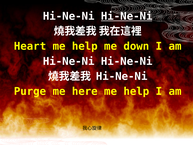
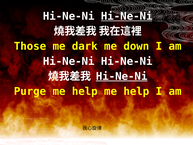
Heart: Heart -> Those
help at (85, 46): help -> dark
Hi-Ne-Ni at (122, 76) underline: none -> present
Purge me here: here -> help
